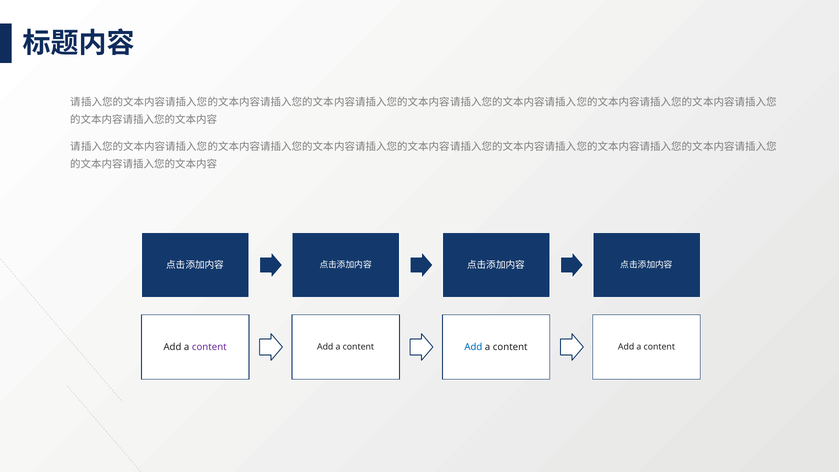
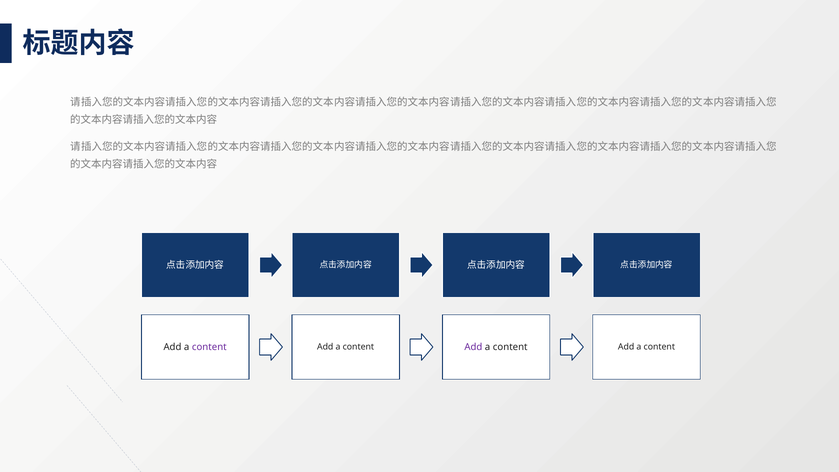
Add at (473, 347) colour: blue -> purple
